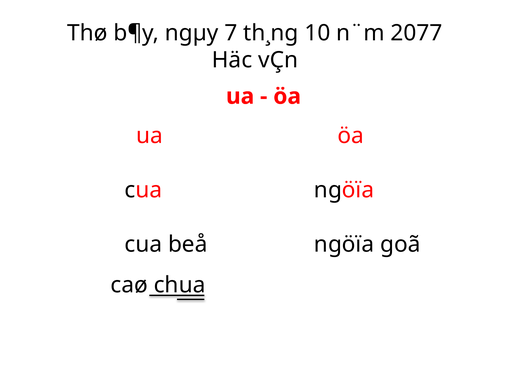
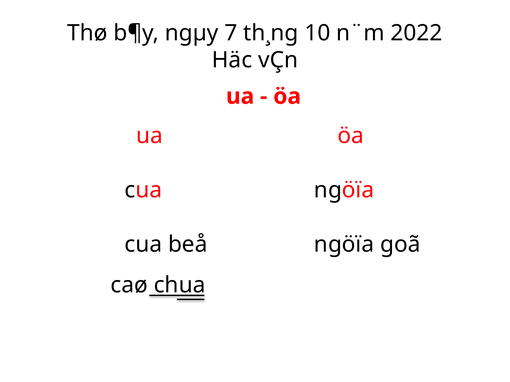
2077: 2077 -> 2022
